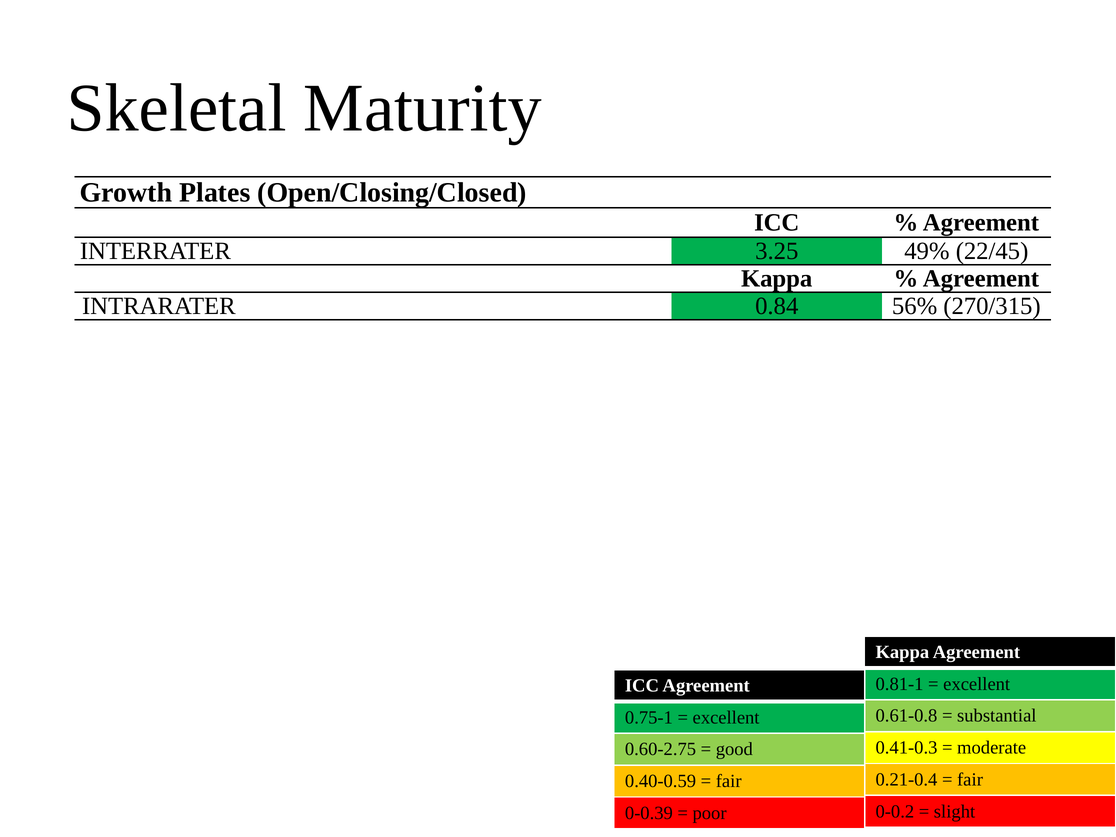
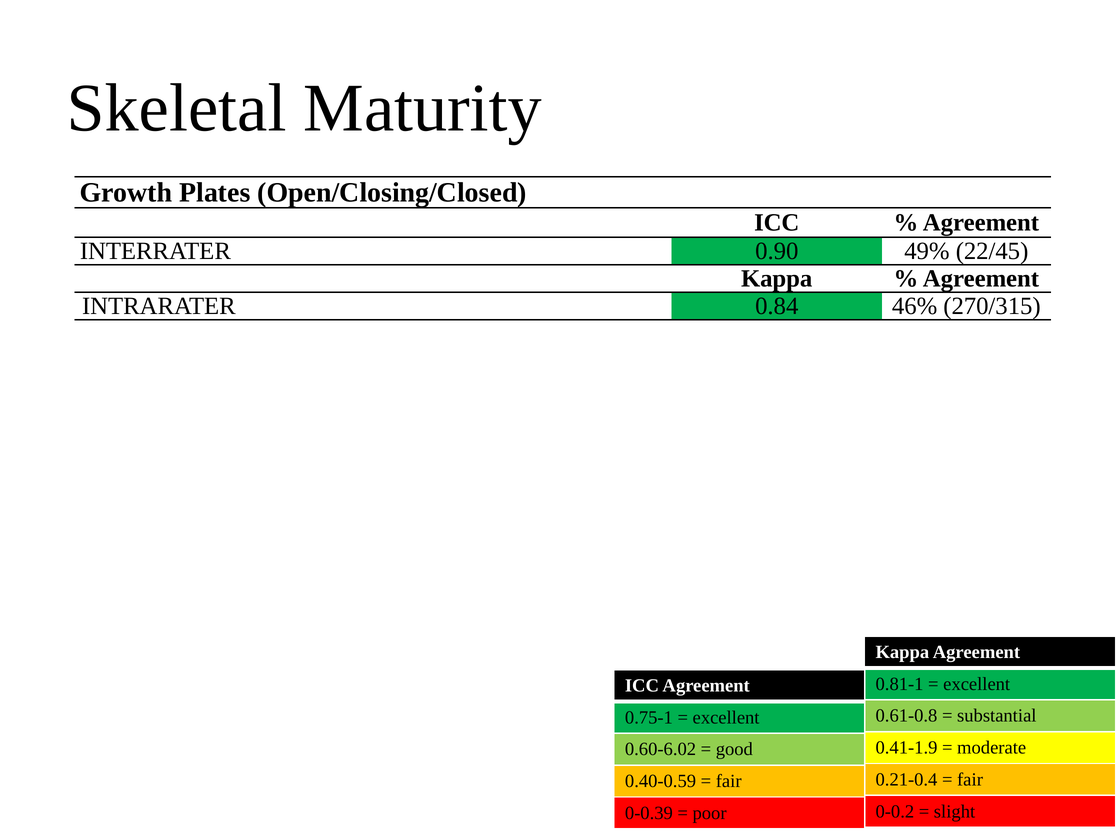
3.25: 3.25 -> 0.90
56%: 56% -> 46%
0.41-0.3: 0.41-0.3 -> 0.41-1.9
0.60-2.75: 0.60-2.75 -> 0.60-6.02
